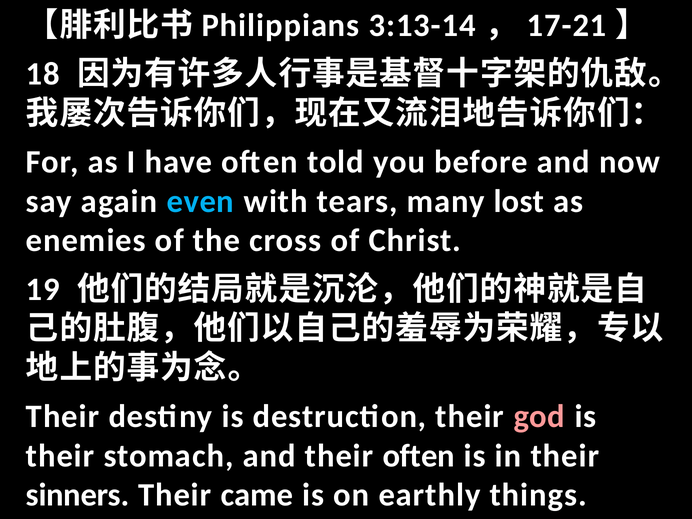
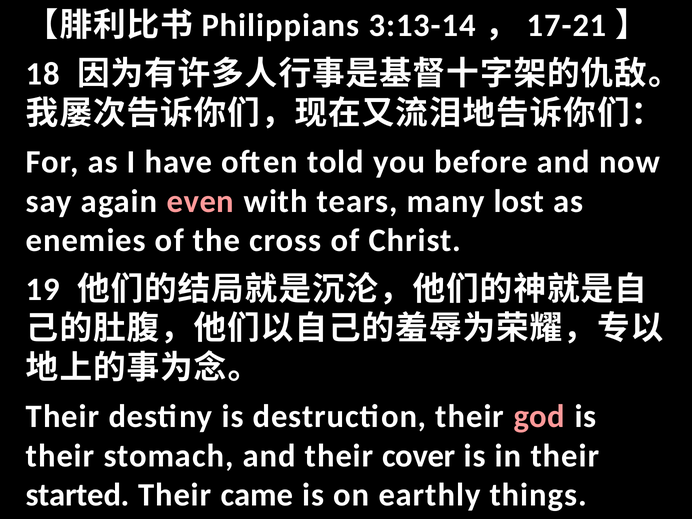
even colour: light blue -> pink
their often: often -> cover
sinners: sinners -> started
